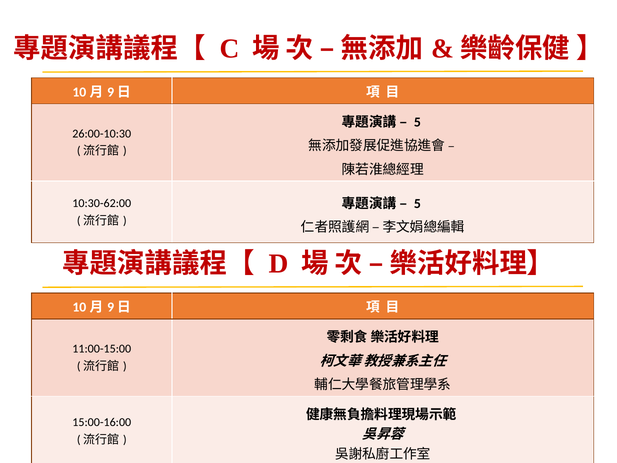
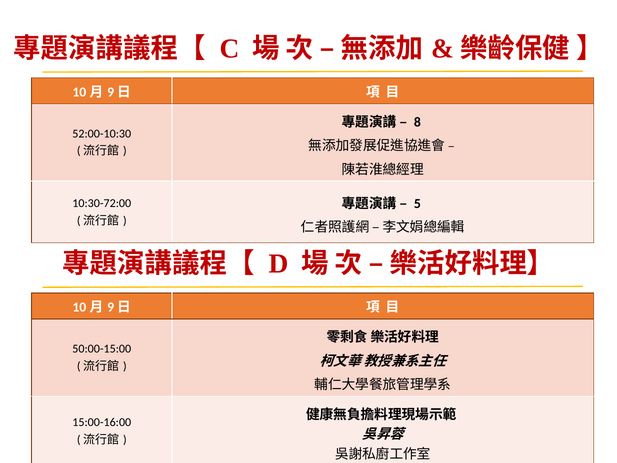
5 at (417, 122): 5 -> 8
26:00-10:30: 26:00-10:30 -> 52:00-10:30
10:30-62:00: 10:30-62:00 -> 10:30-72:00
11:00-15:00: 11:00-15:00 -> 50:00-15:00
